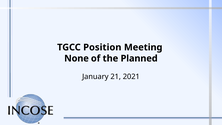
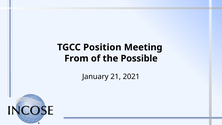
None: None -> From
Planned: Planned -> Possible
